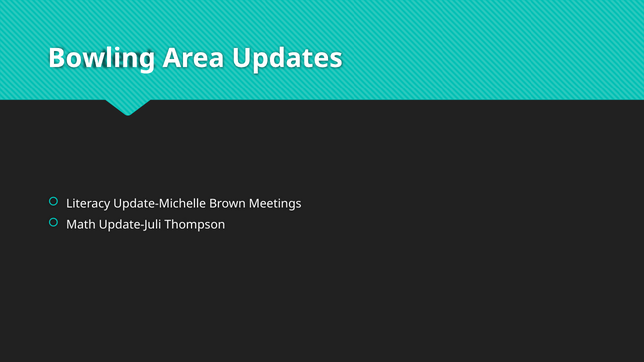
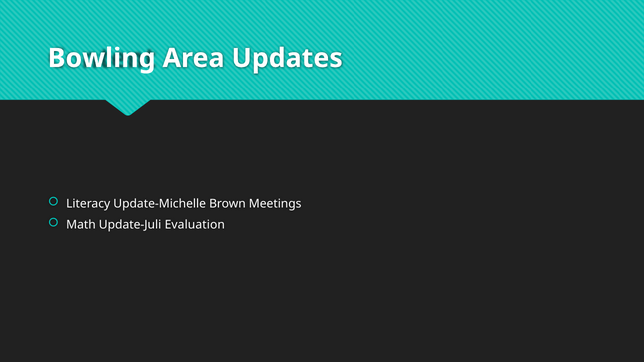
Thompson: Thompson -> Evaluation
